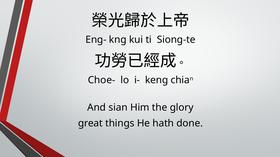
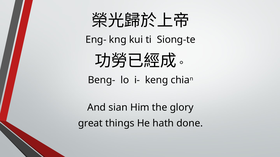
Choe-: Choe- -> Beng-
